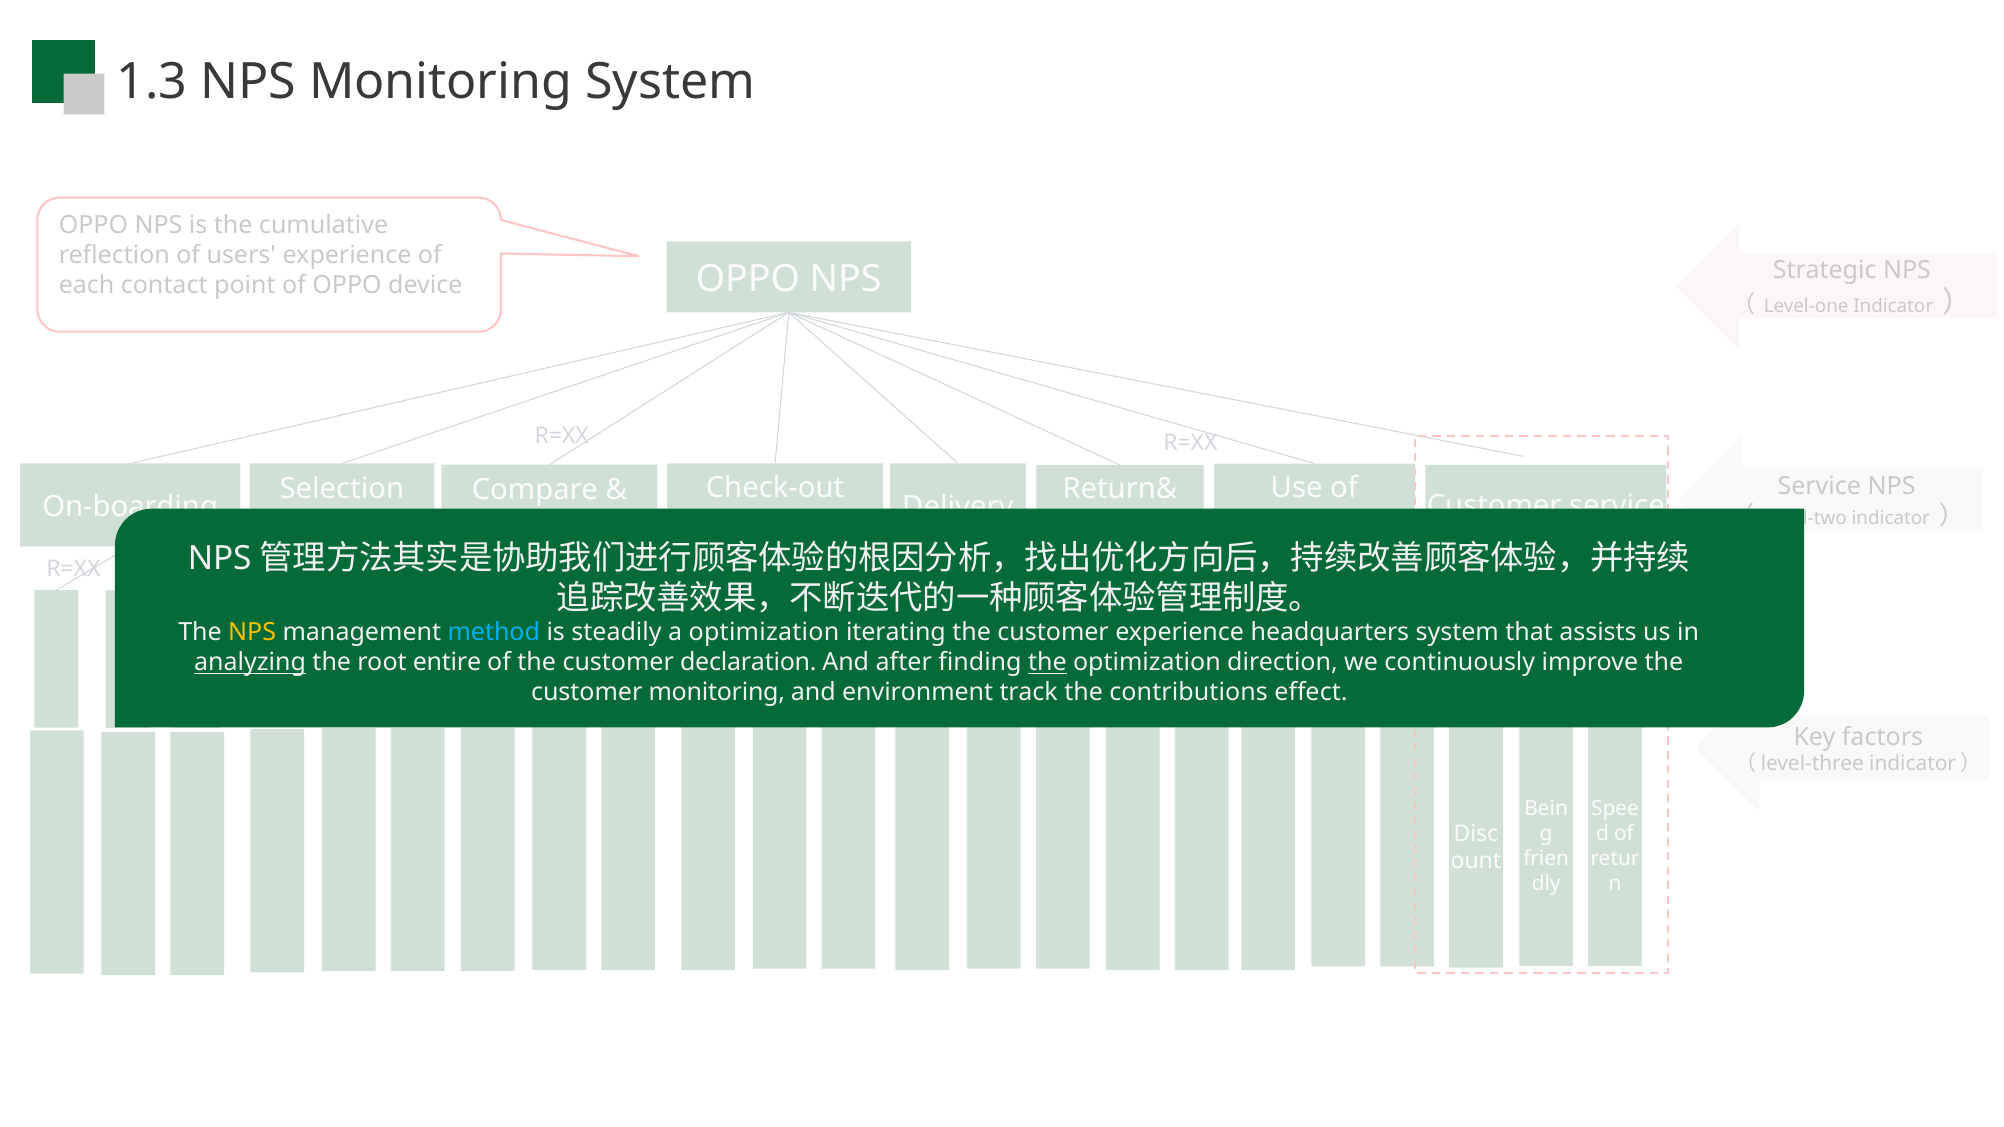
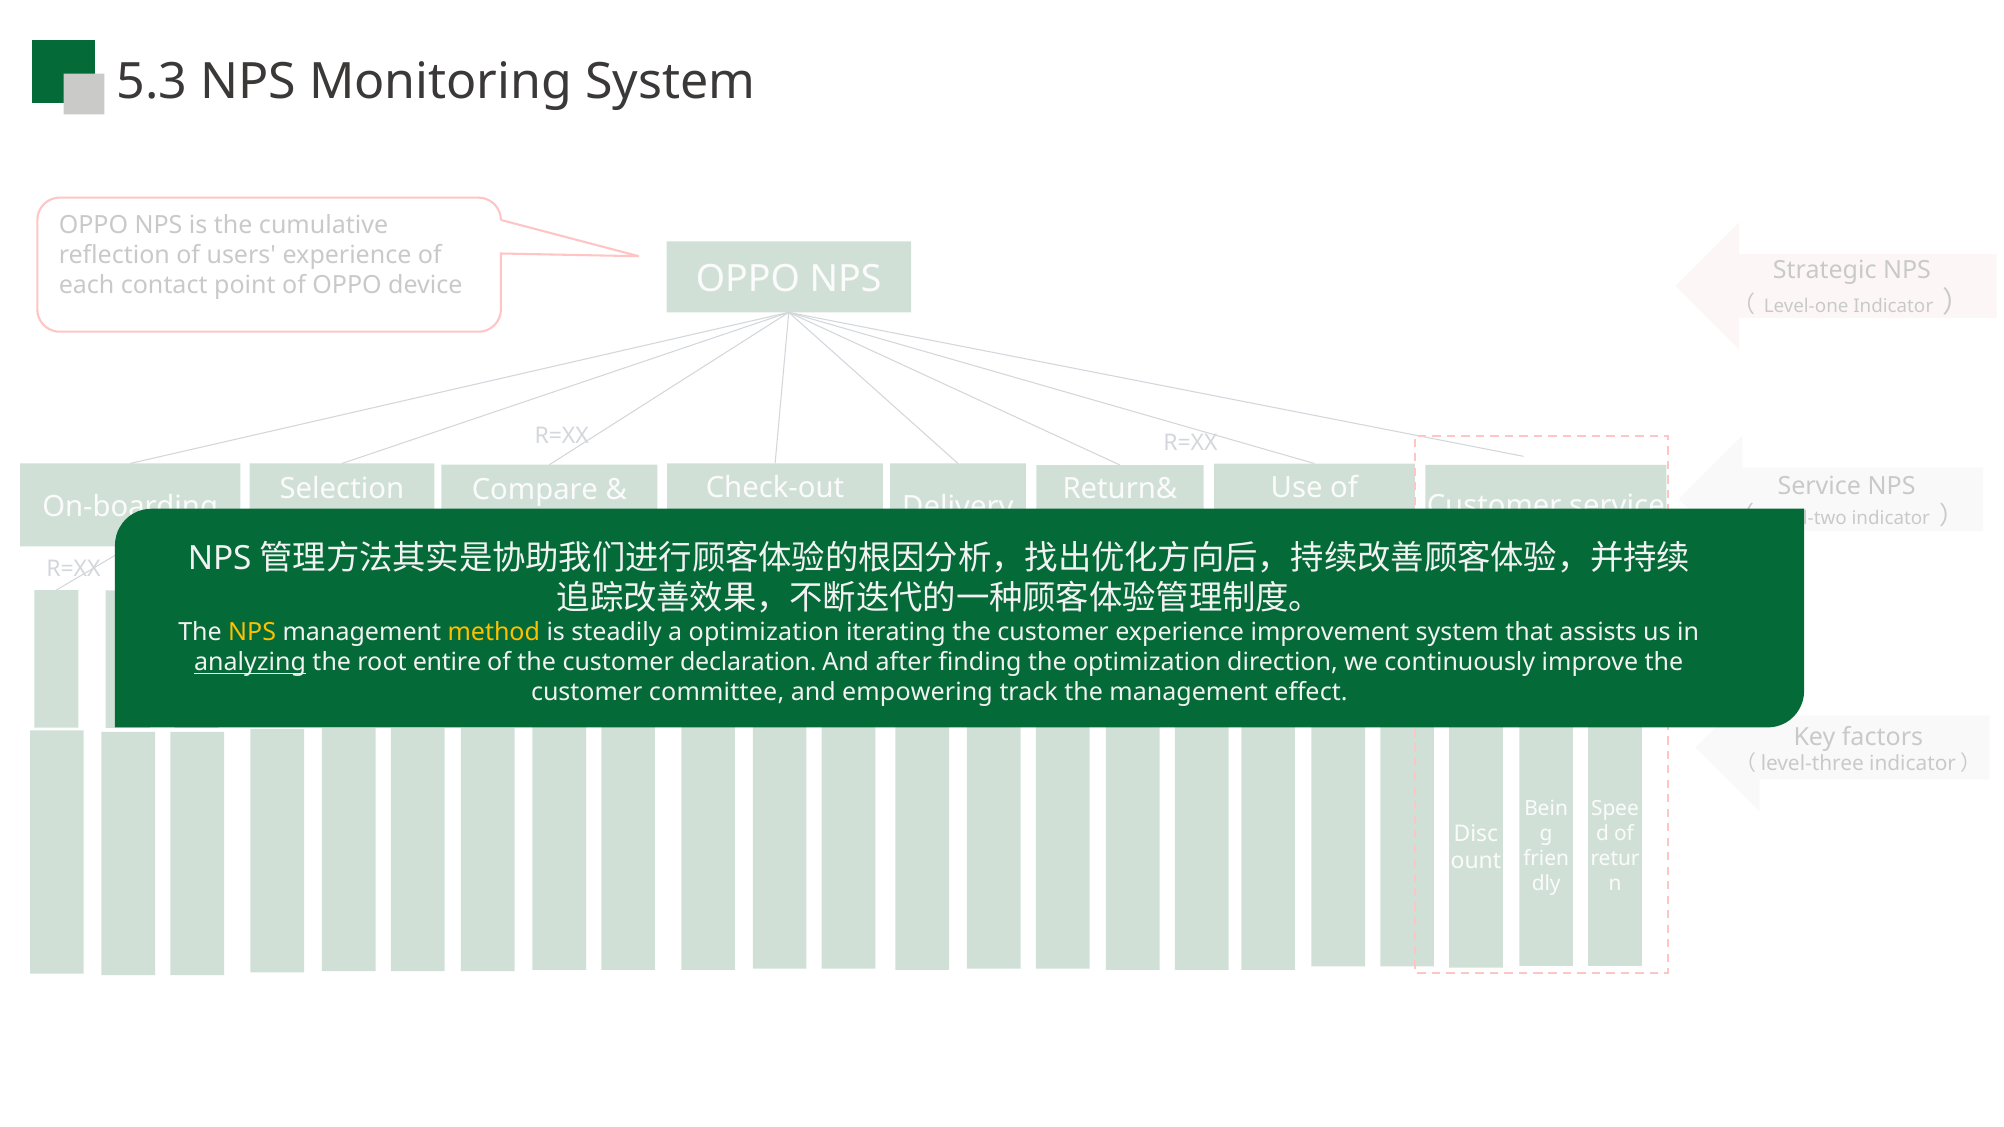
1.3: 1.3 -> 5.3
method colour: light blue -> yellow
headquarters: headquarters -> improvement
the at (1047, 663) underline: present -> none
customer monitoring: monitoring -> committee
environment: environment -> empowering
the contributions: contributions -> management
